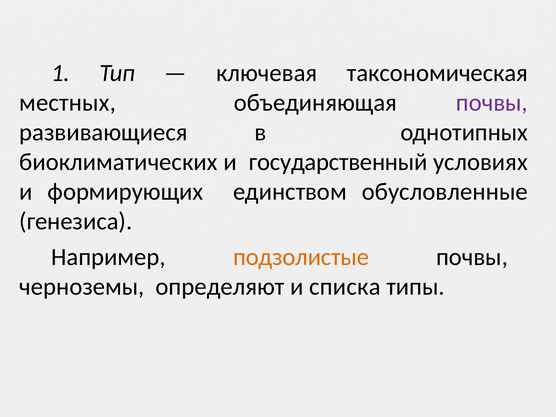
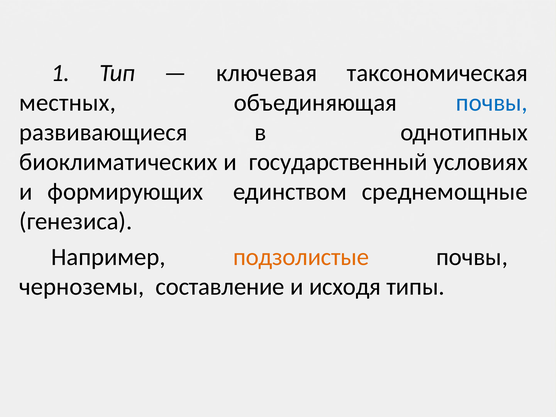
почвы at (492, 103) colour: purple -> blue
обусловленные: обусловленные -> среднемощные
определяют: определяют -> составление
списка: списка -> исходя
